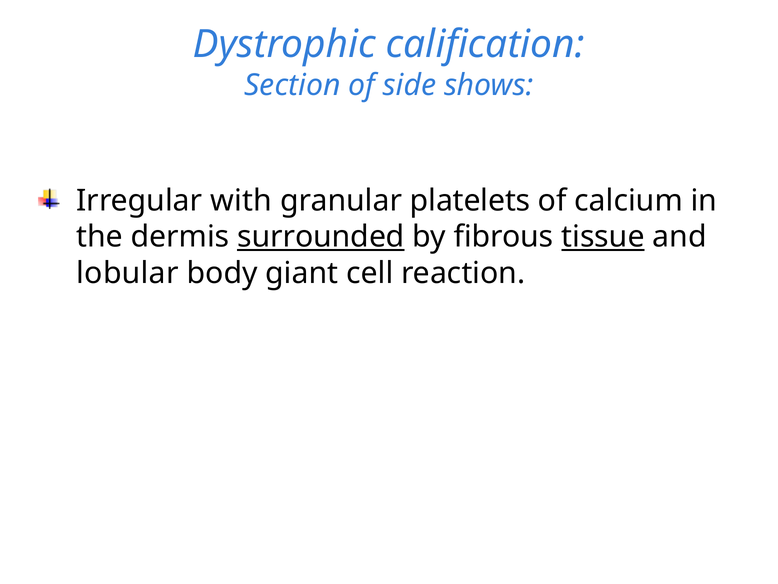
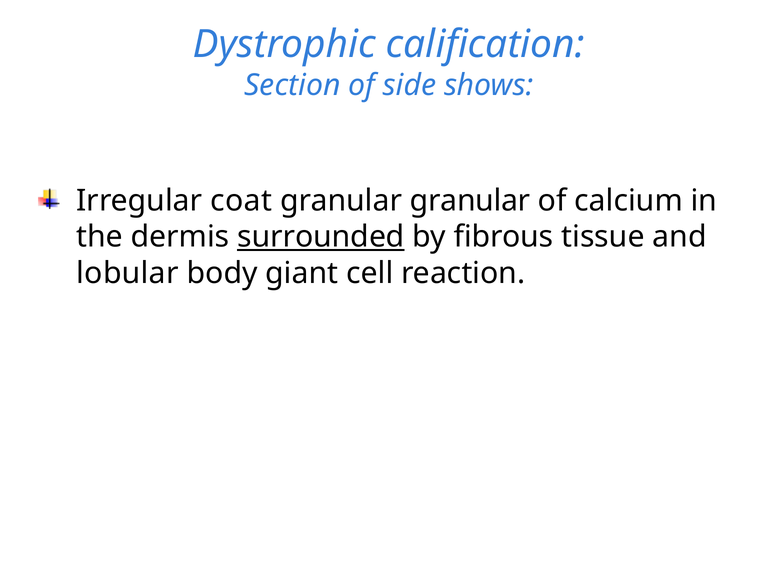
with: with -> coat
granular platelets: platelets -> granular
tissue underline: present -> none
